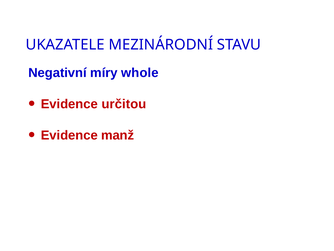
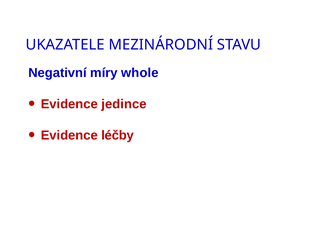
určitou: určitou -> jedince
manž: manž -> léčby
